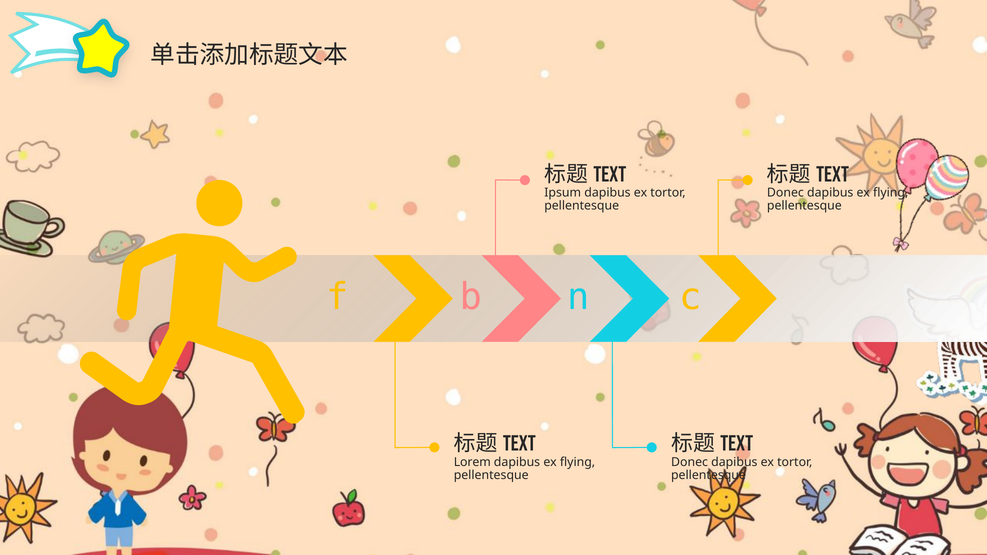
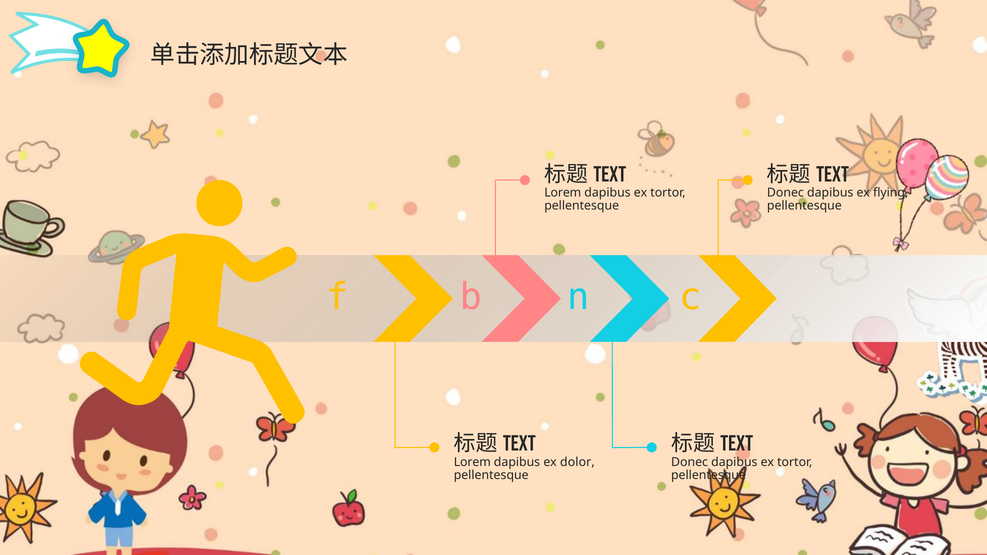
Ipsum at (563, 193): Ipsum -> Lorem
flying at (577, 462): flying -> dolor
